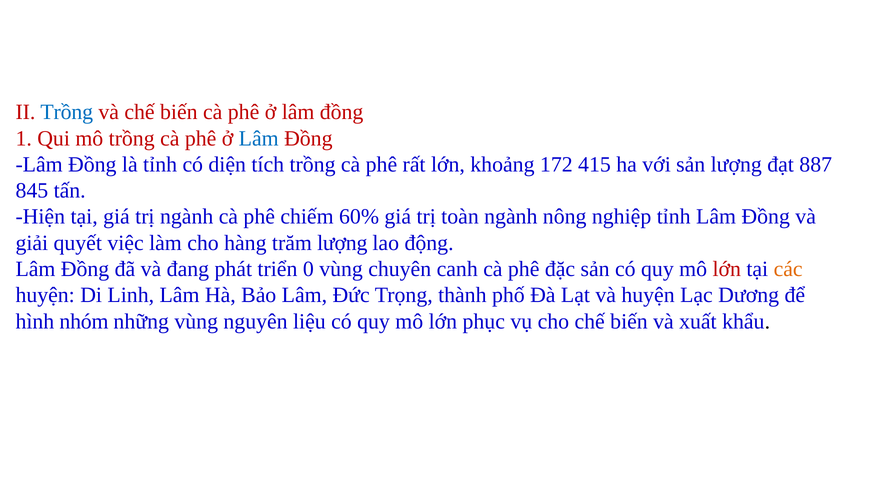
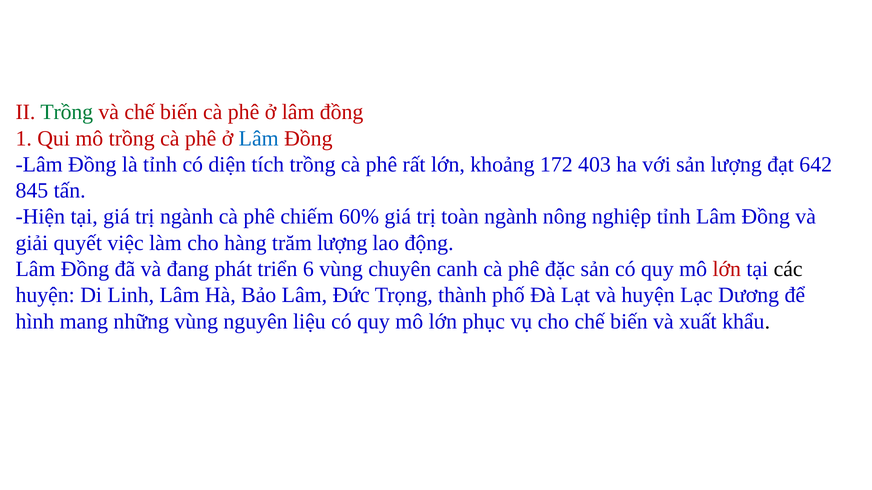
Trồng at (67, 112) colour: blue -> green
415: 415 -> 403
887: 887 -> 642
0: 0 -> 6
các colour: orange -> black
nhóm: nhóm -> mang
